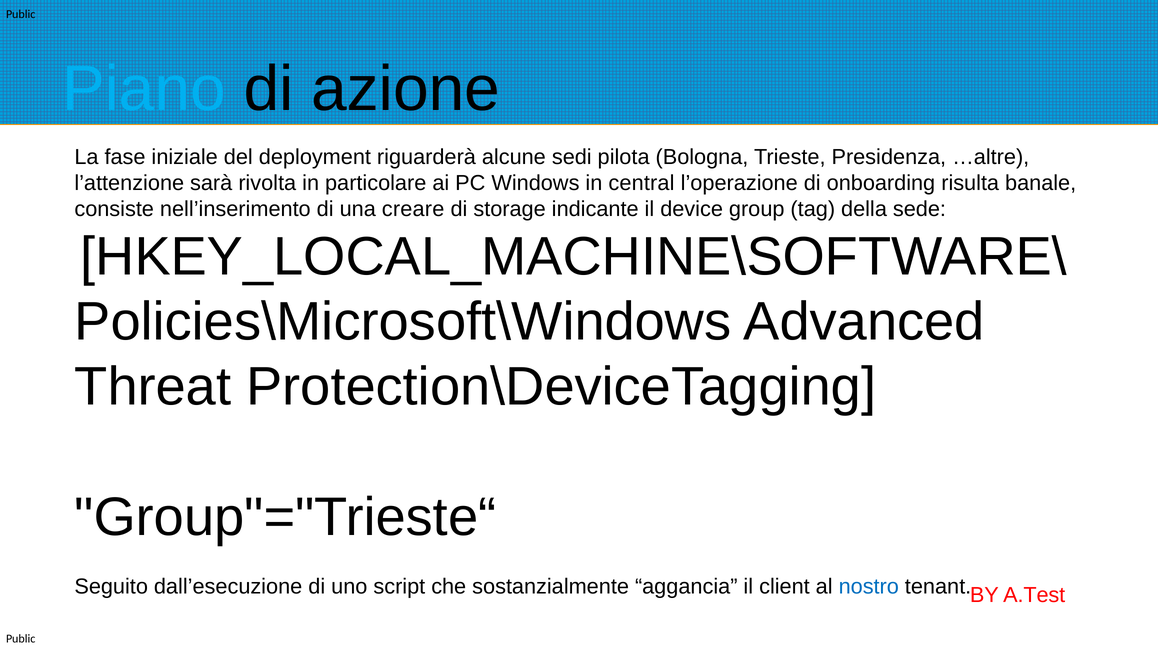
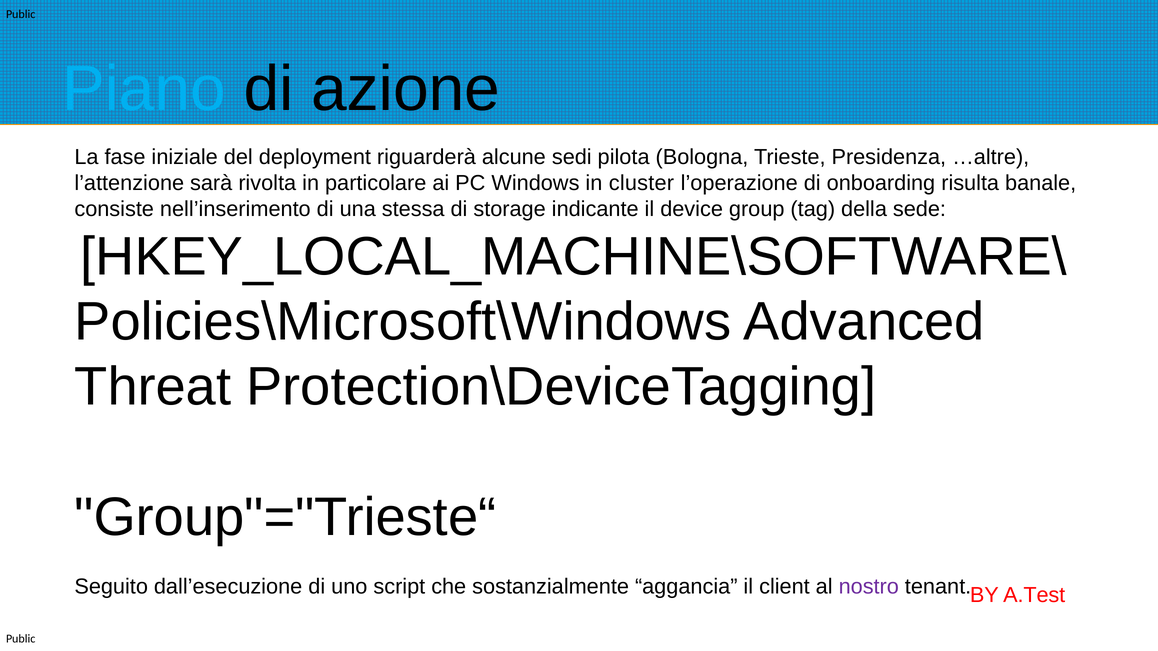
central: central -> cluster
creare: creare -> stessa
nostro colour: blue -> purple
